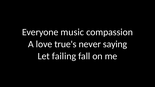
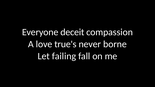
music: music -> deceit
saying: saying -> borne
